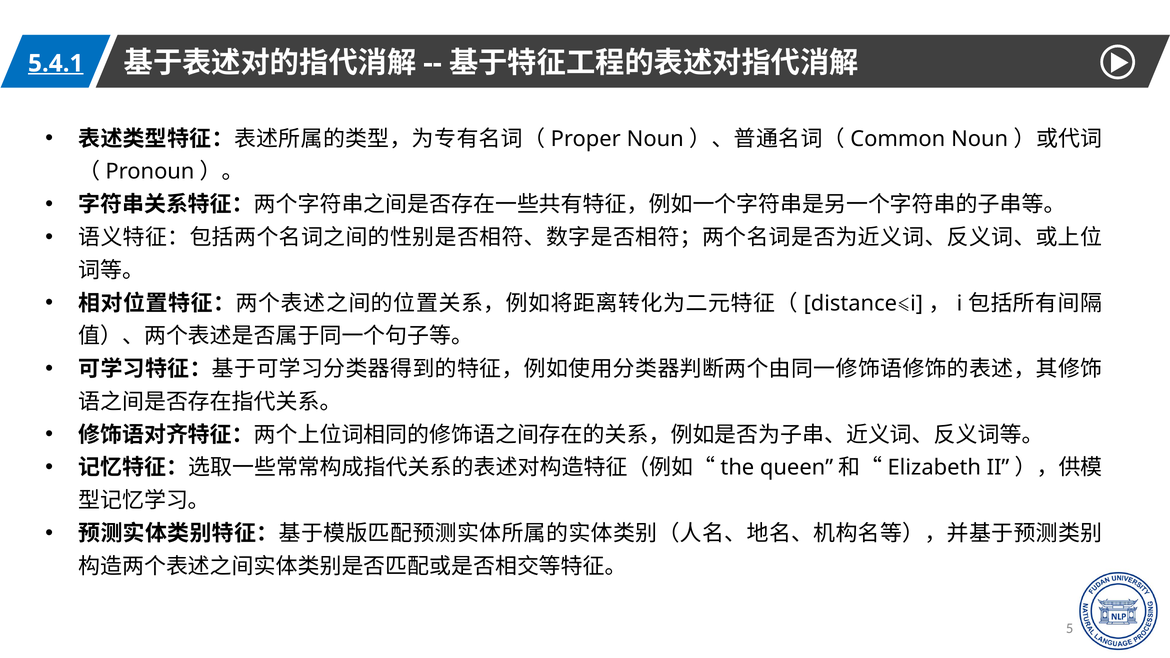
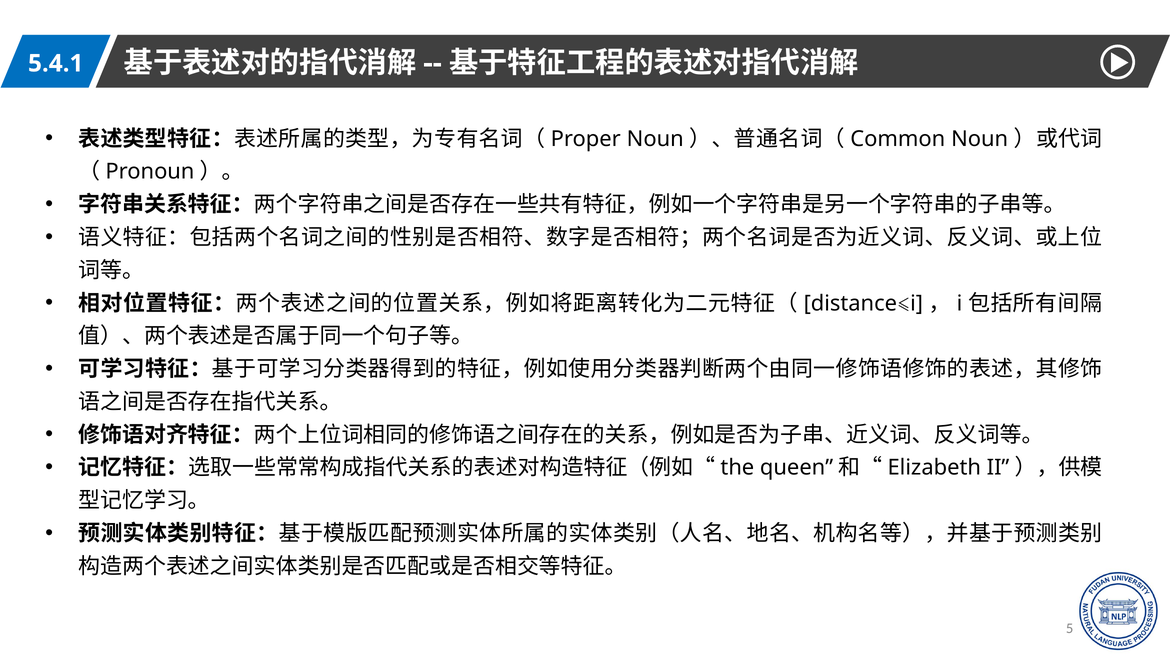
5.4.1 underline: present -> none
